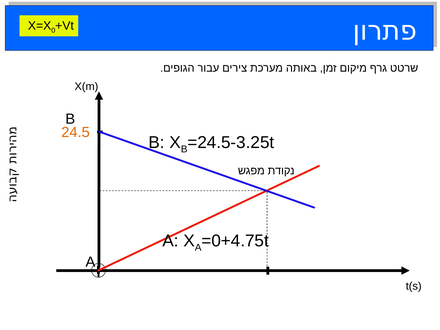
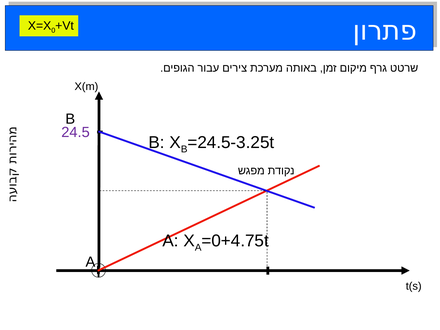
24.5 colour: orange -> purple
